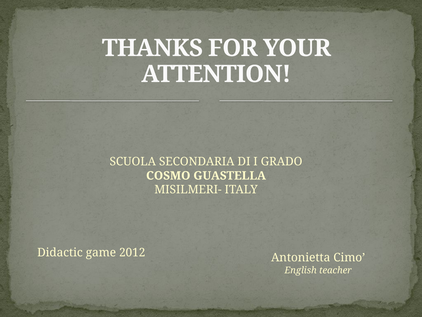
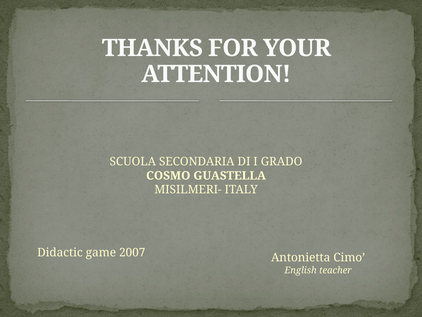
2012: 2012 -> 2007
